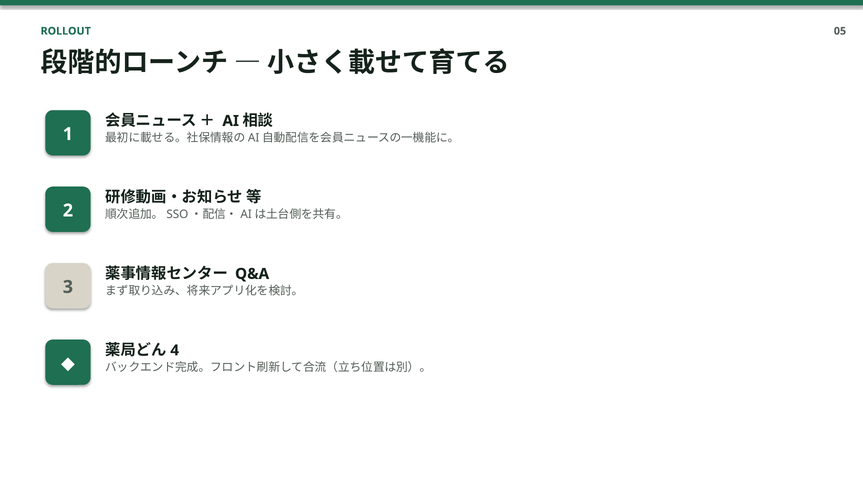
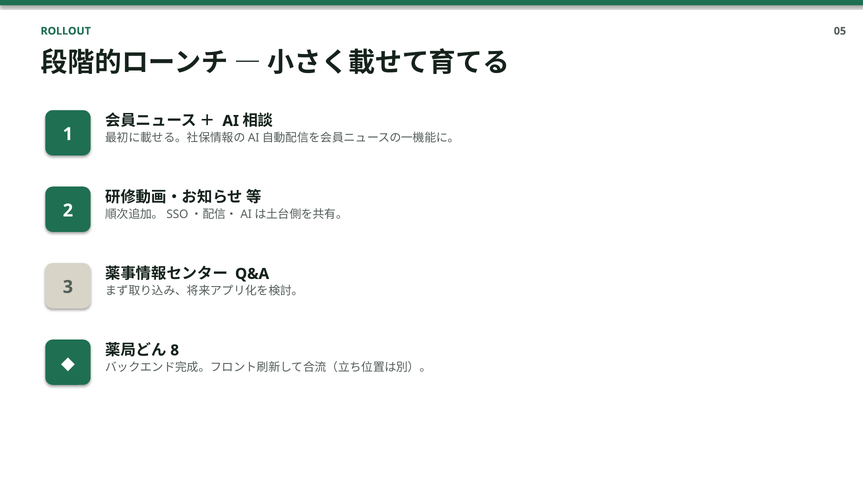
4: 4 -> 8
